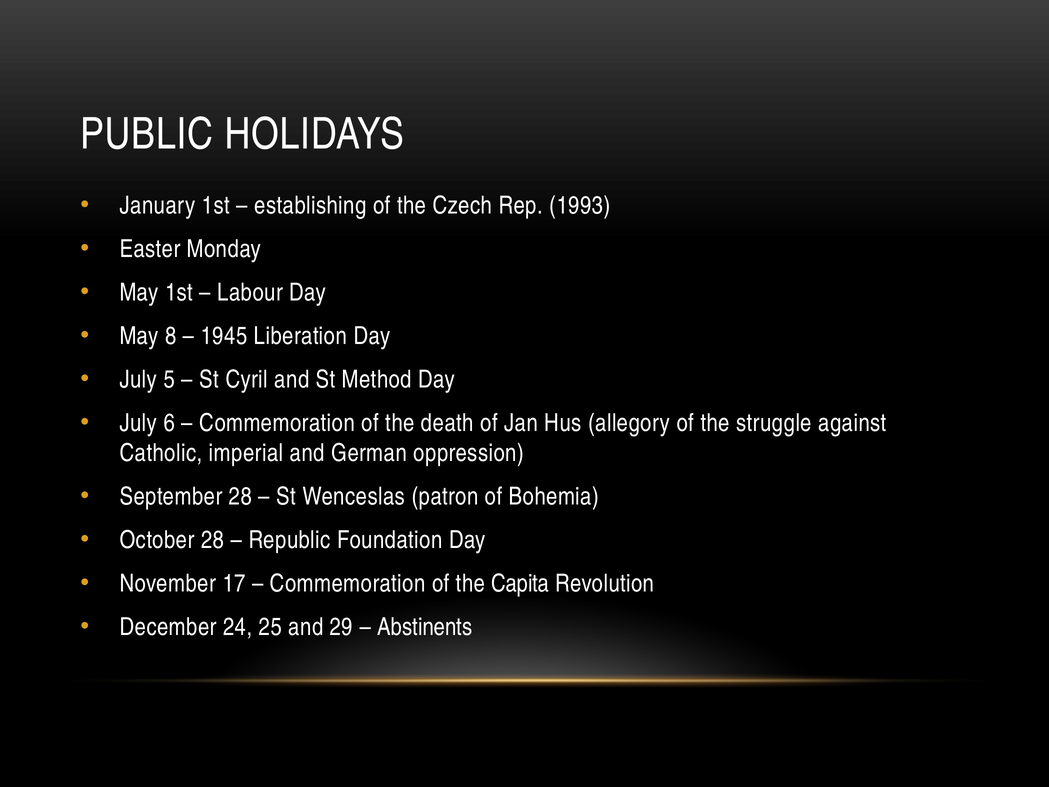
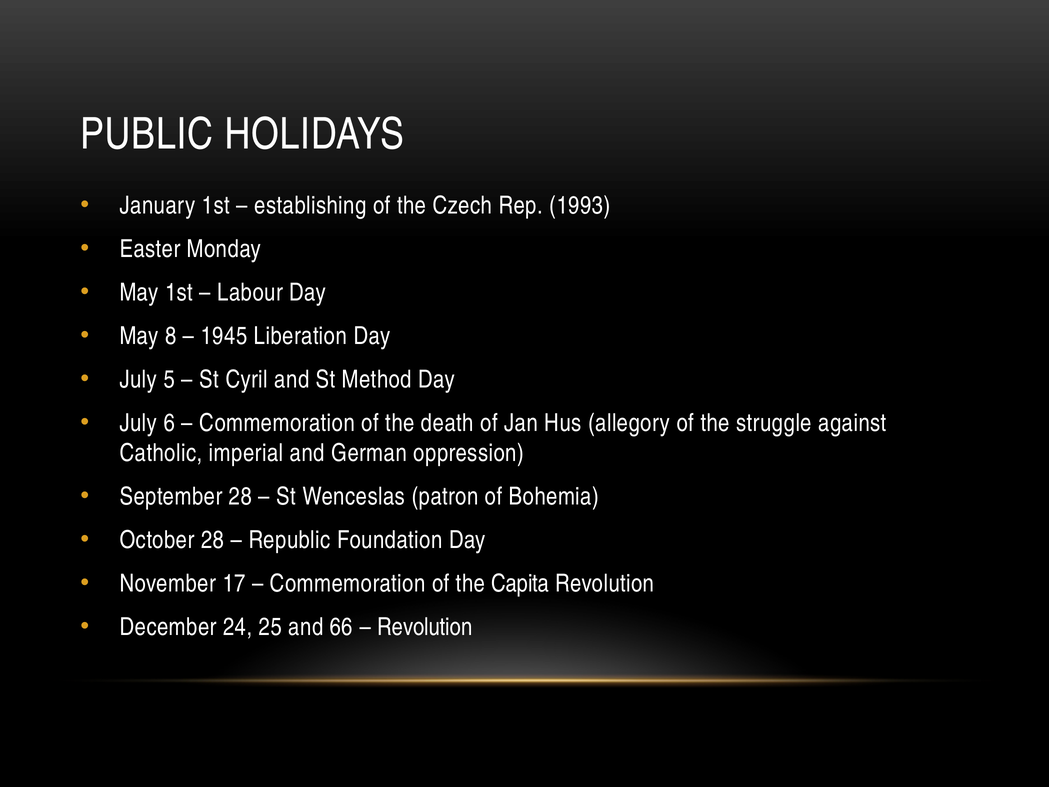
29: 29 -> 66
Abstinents at (425, 627): Abstinents -> Revolution
